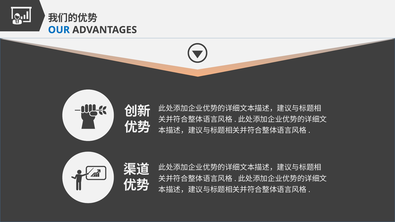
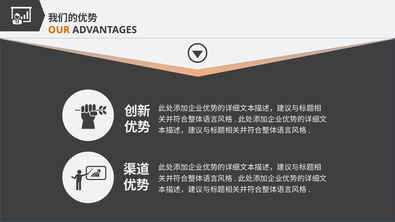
OUR colour: blue -> orange
